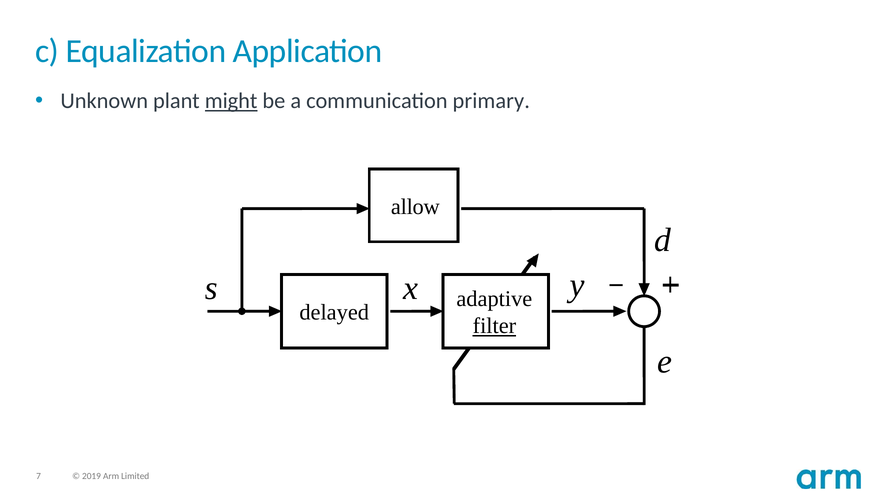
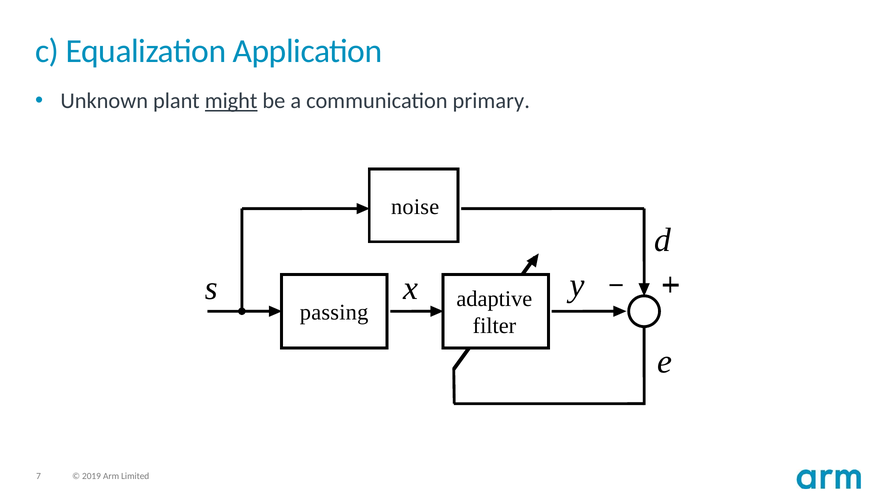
allow: allow -> noise
delayed: delayed -> passing
filter underline: present -> none
